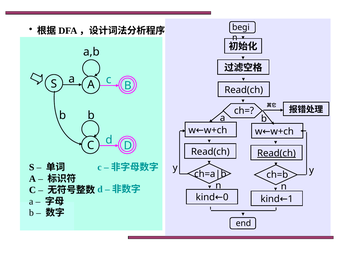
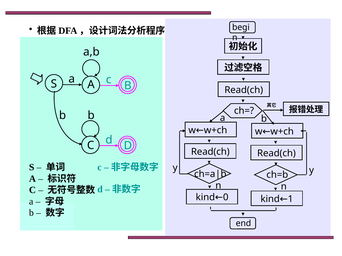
Read(ch at (276, 154) underline: present -> none
